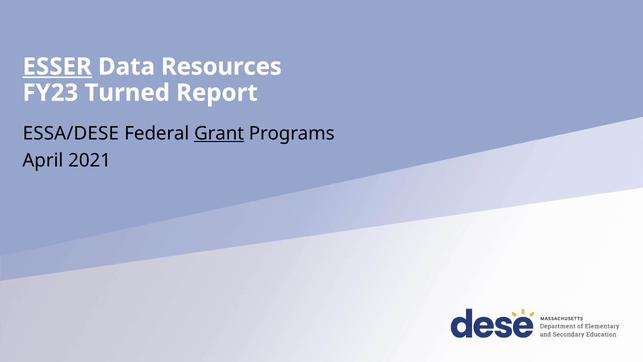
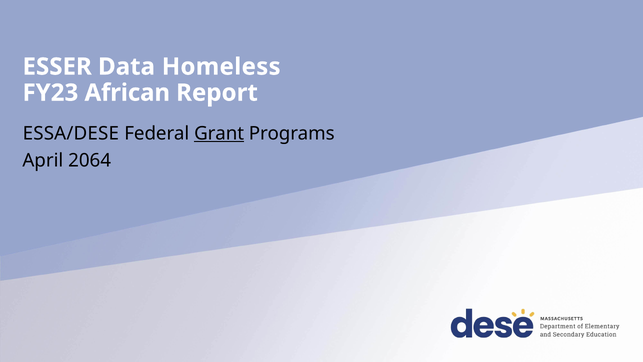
ESSER underline: present -> none
Resources: Resources -> Homeless
Turned: Turned -> African
2021: 2021 -> 2064
